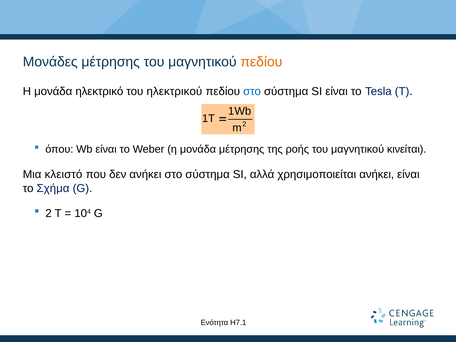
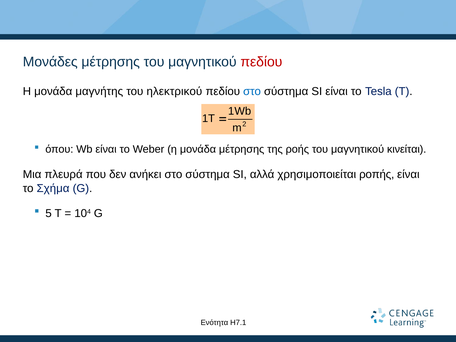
πεδίου at (261, 62) colour: orange -> red
ηλεκτρικό: ηλεκτρικό -> μαγνήτης
κλειστό: κλειστό -> πλευρά
χρησιμοποιείται ανήκει: ανήκει -> ροπής
2 at (49, 213): 2 -> 5
